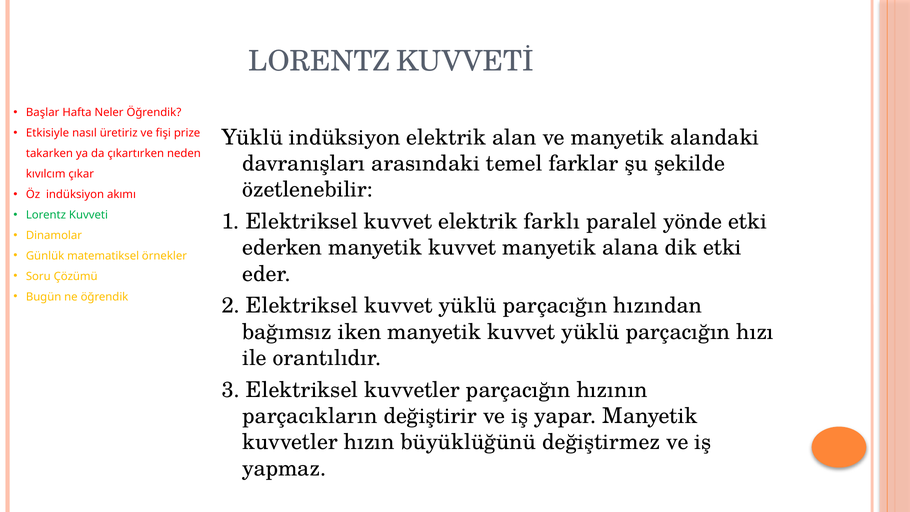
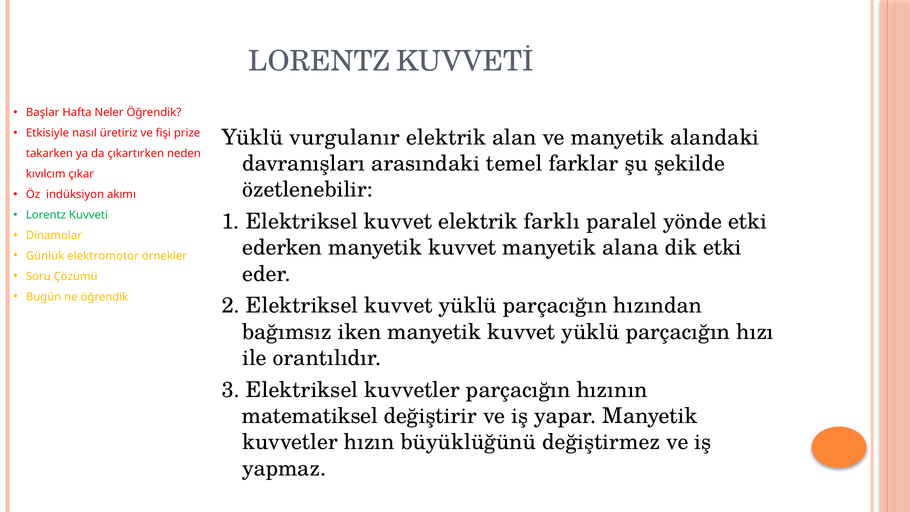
Yüklü indüksiyon: indüksiyon -> vurgulanır
matematiksel: matematiksel -> elektromotor
parçacıkların: parçacıkların -> matematiksel
